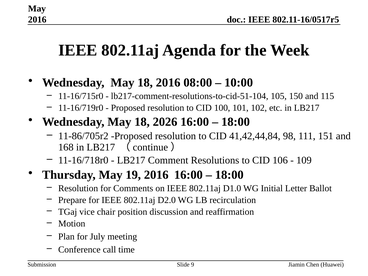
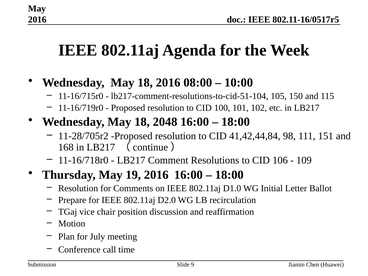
2026: 2026 -> 2048
11-86/705r2: 11-86/705r2 -> 11-28/705r2
